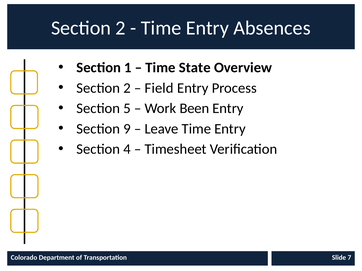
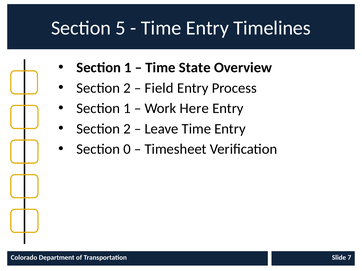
2 at (121, 28): 2 -> 5
Absences: Absences -> Timelines
5 at (127, 109): 5 -> 1
Been: Been -> Here
9 at (127, 129): 9 -> 2
4: 4 -> 0
